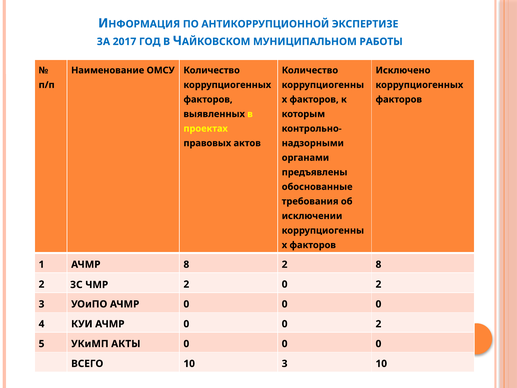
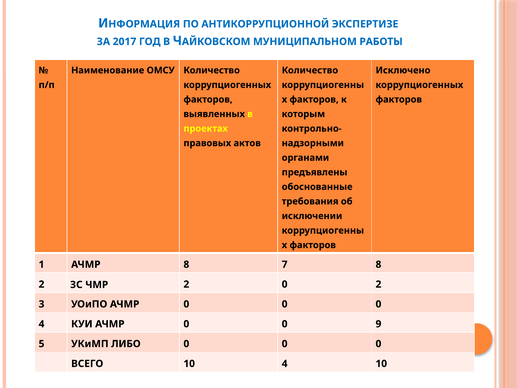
АЧМР 8 2: 2 -> 7
0 0 2: 2 -> 9
АКТЫ: АКТЫ -> ЛИБО
10 3: 3 -> 4
